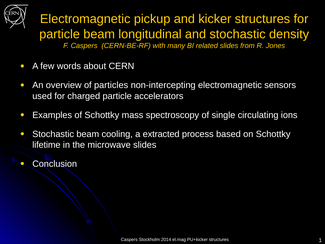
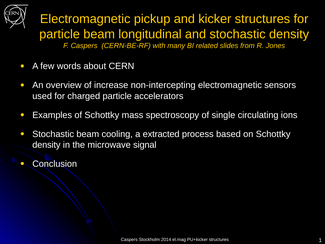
particles: particles -> increase
lifetime at (46, 145): lifetime -> density
microwave slides: slides -> signal
